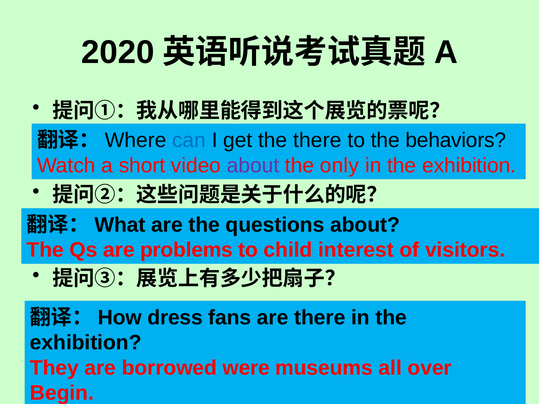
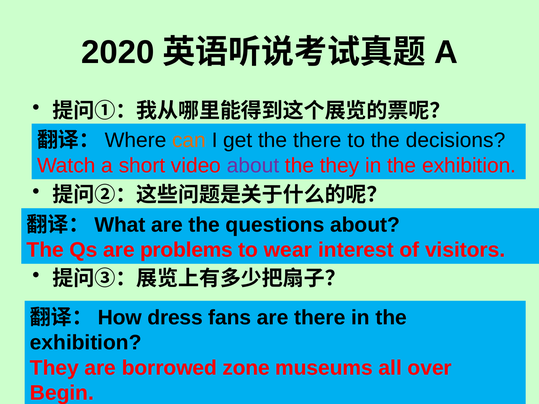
can colour: blue -> orange
behaviors: behaviors -> decisions
the only: only -> they
child: child -> wear
were: were -> zone
